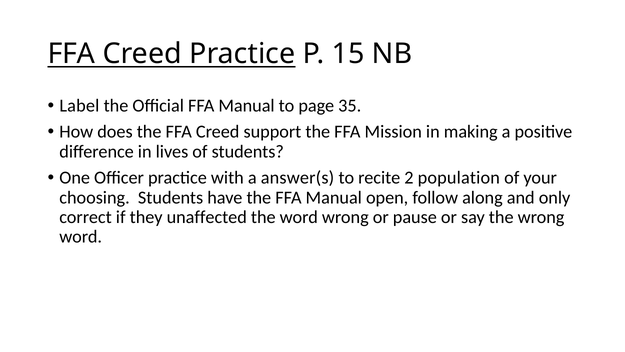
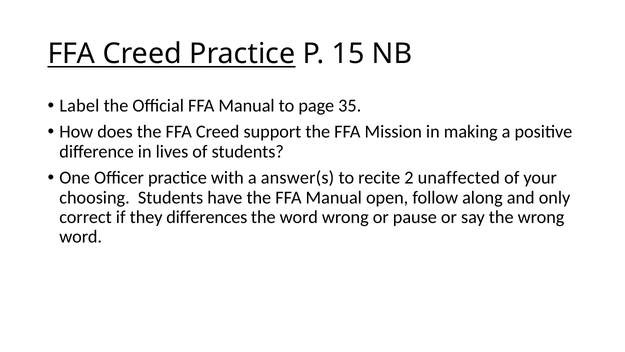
population: population -> unaffected
unaffected: unaffected -> differences
